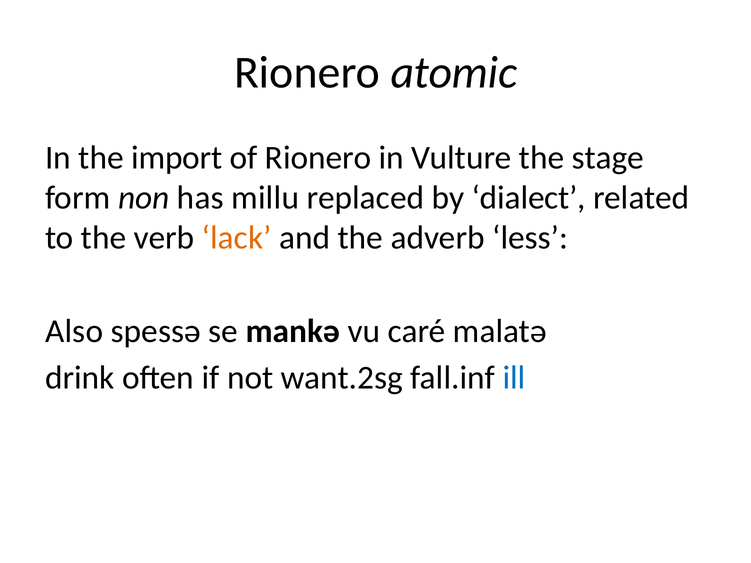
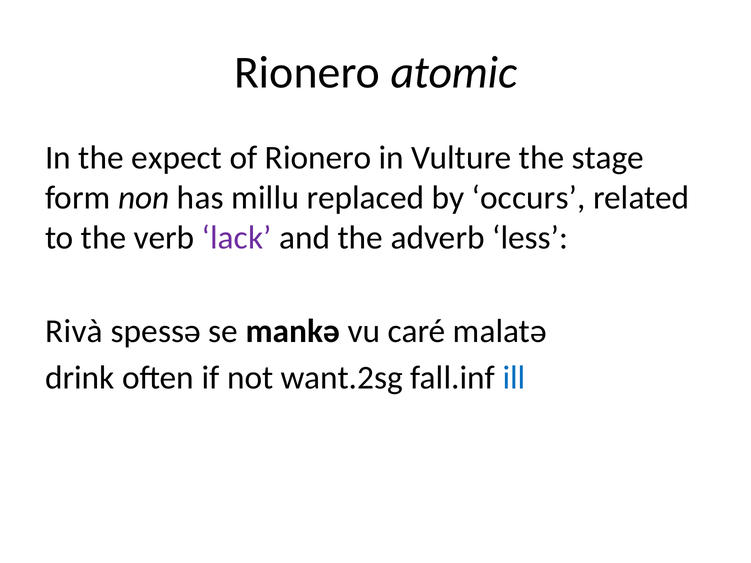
import: import -> expect
dialect: dialect -> occurs
lack colour: orange -> purple
Also: Also -> Rivà
